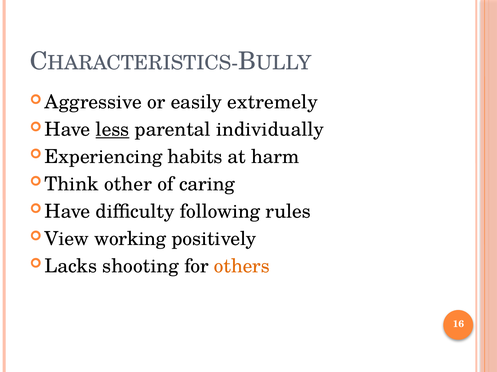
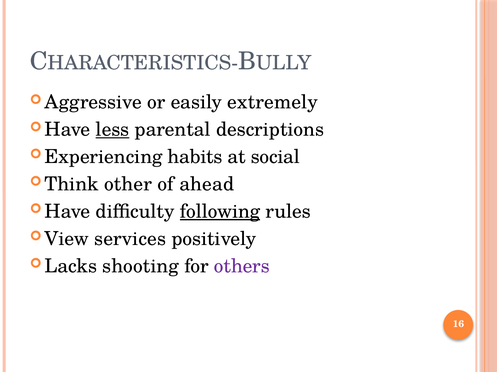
individually: individually -> descriptions
harm: harm -> social
caring: caring -> ahead
following underline: none -> present
working: working -> services
others colour: orange -> purple
